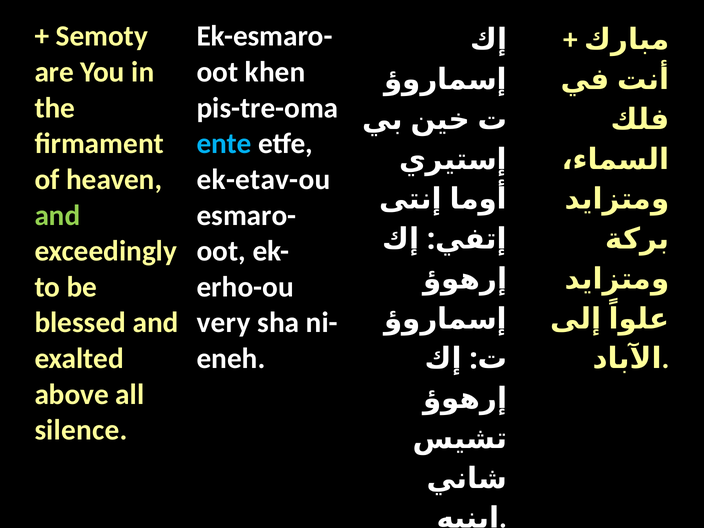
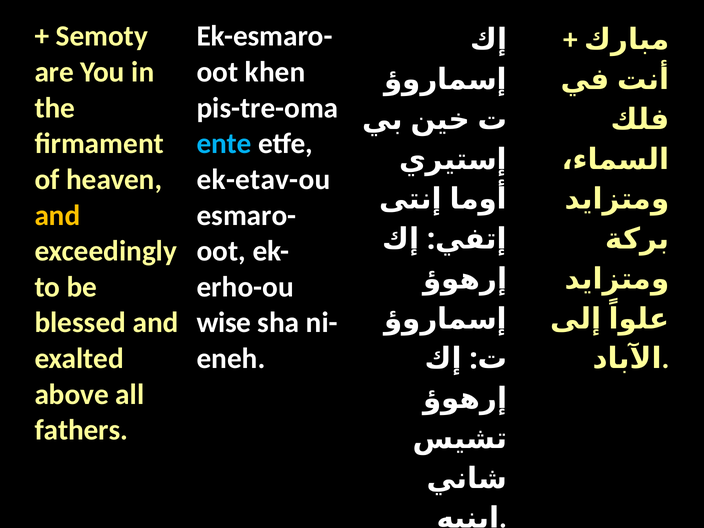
and at (57, 215) colour: light green -> yellow
very: very -> wise
silence: silence -> fathers
